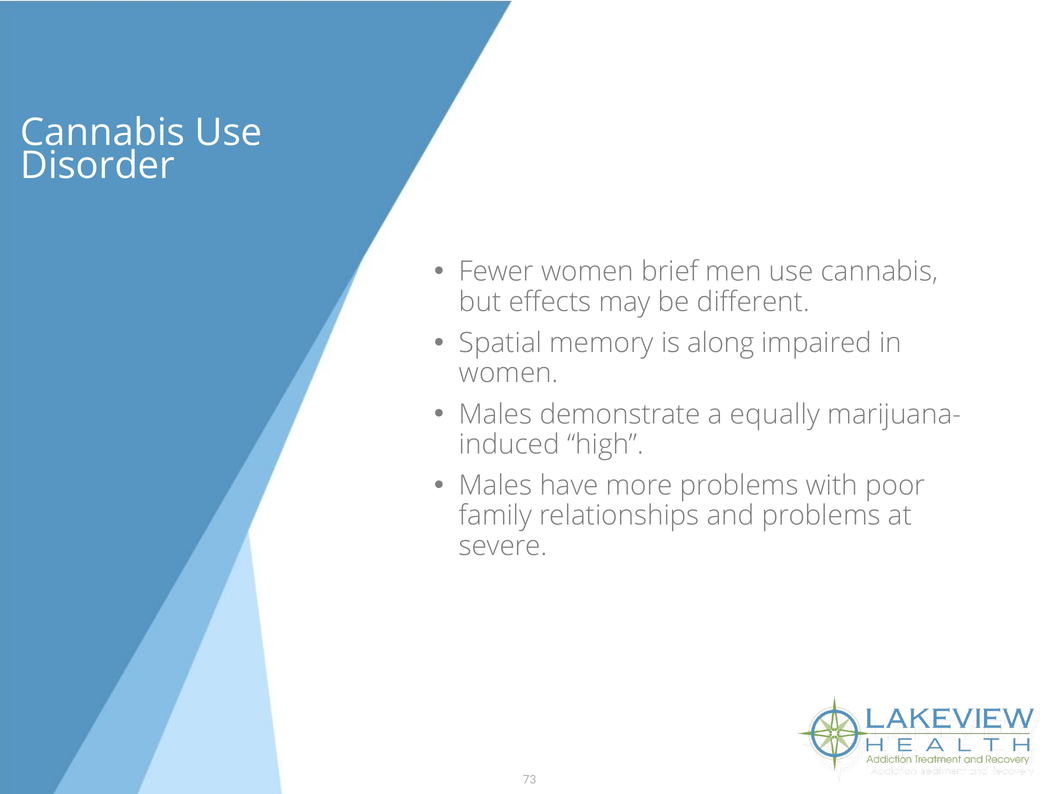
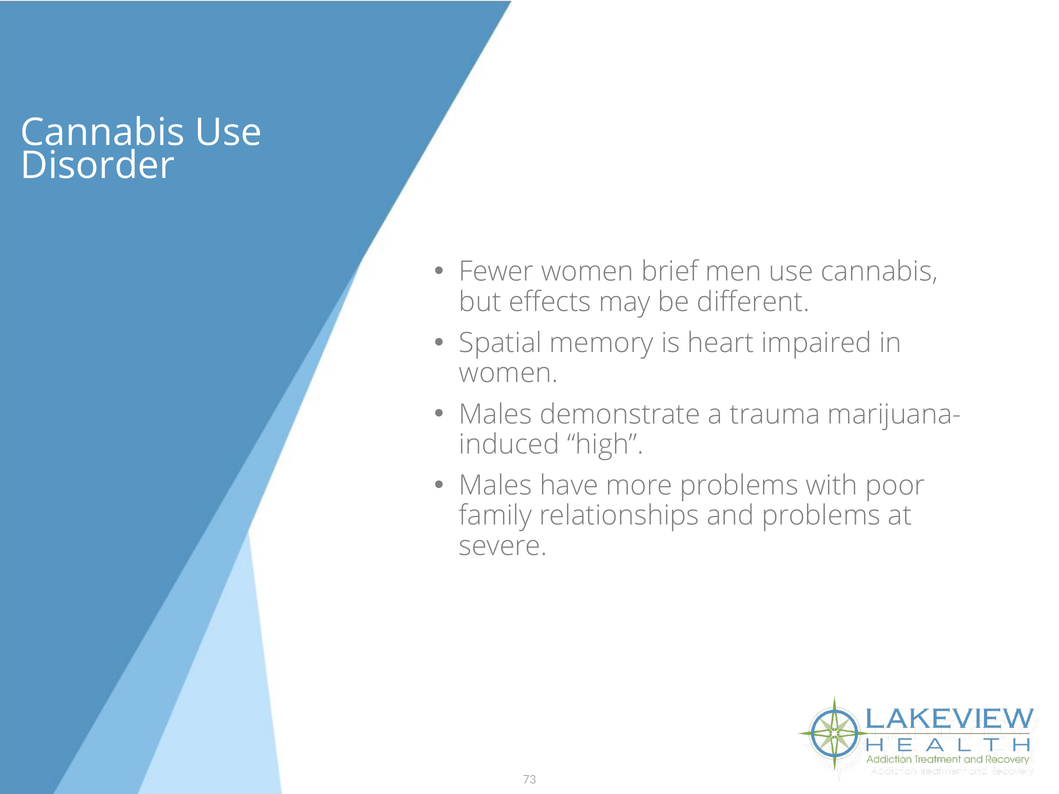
along: along -> heart
equally: equally -> trauma
